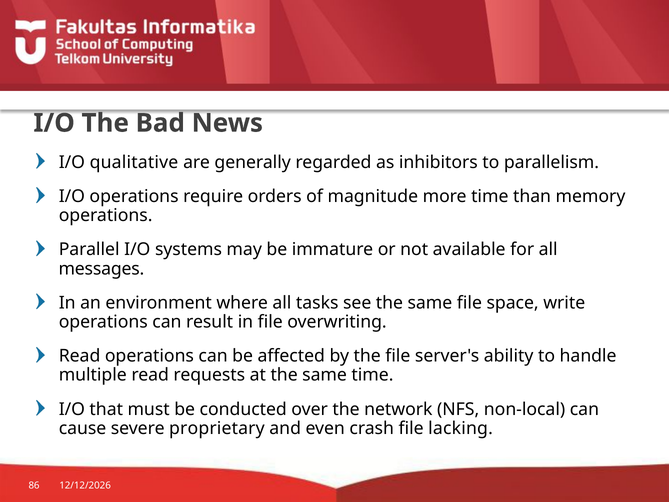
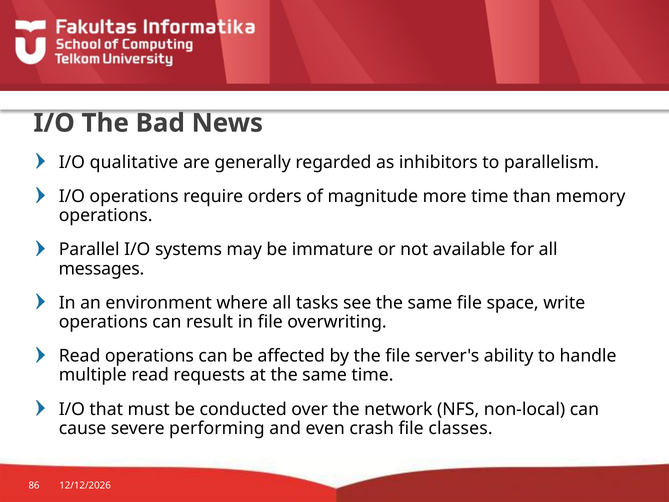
proprietary: proprietary -> performing
lacking: lacking -> classes
